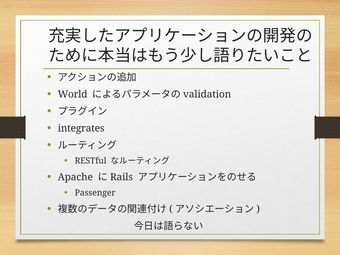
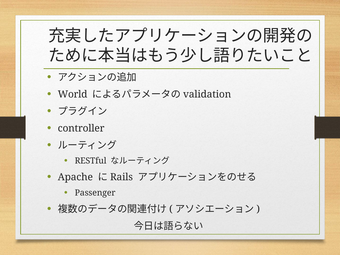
integrates: integrates -> controller
